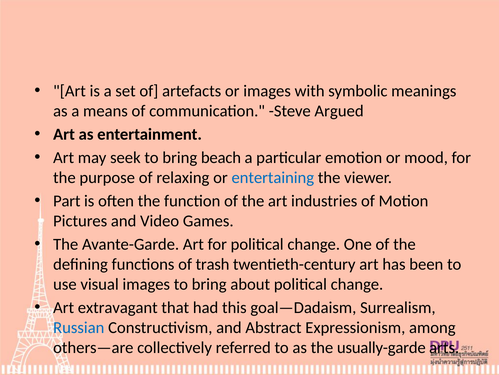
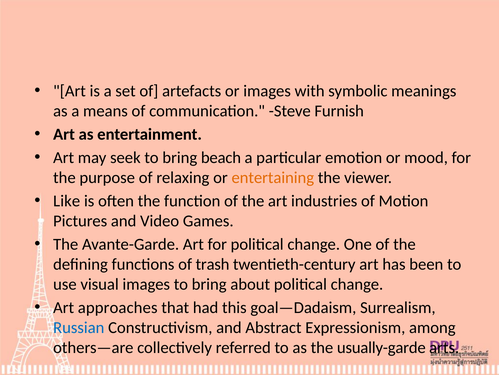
Argued: Argued -> Furnish
entertaining colour: blue -> orange
Part: Part -> Like
extravagant: extravagant -> approaches
